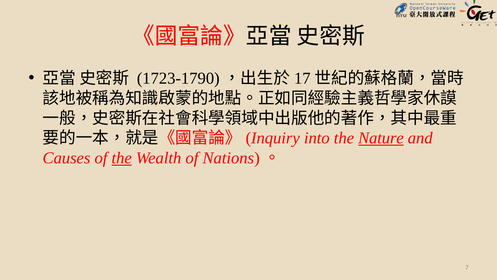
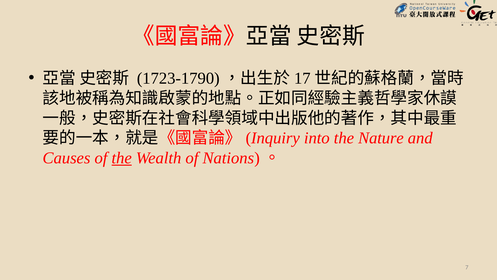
Nature underline: present -> none
